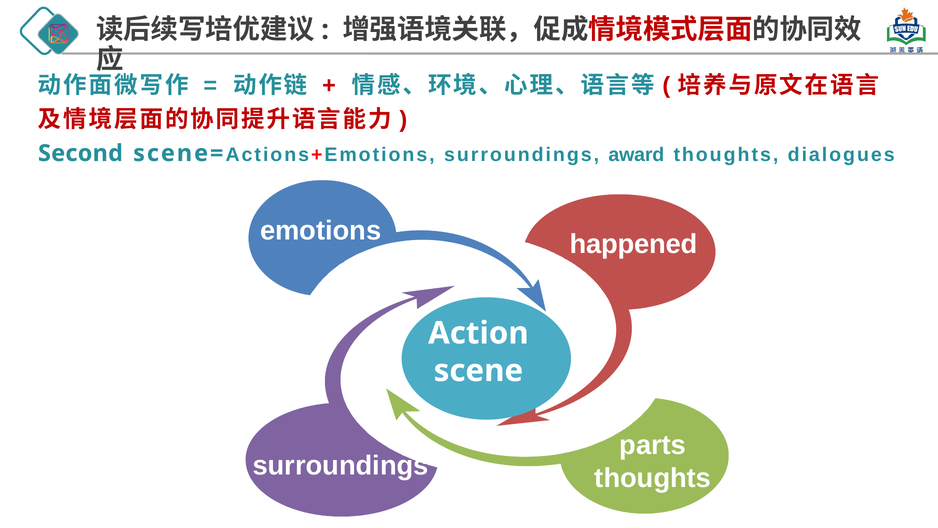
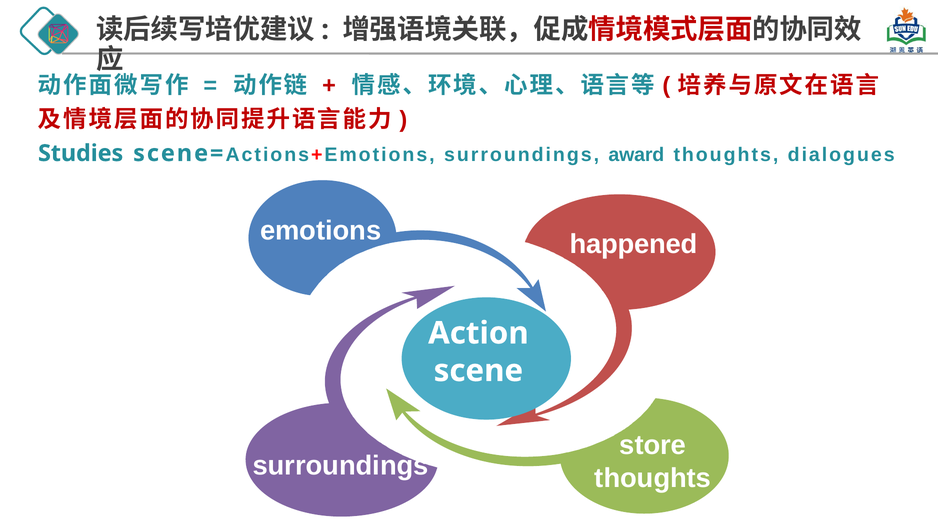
Second: Second -> Studies
parts: parts -> store
